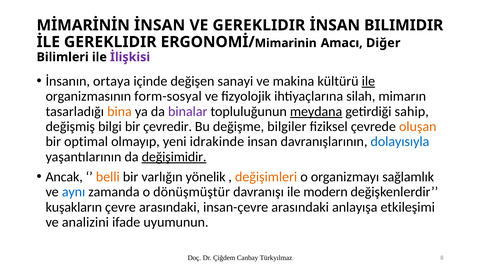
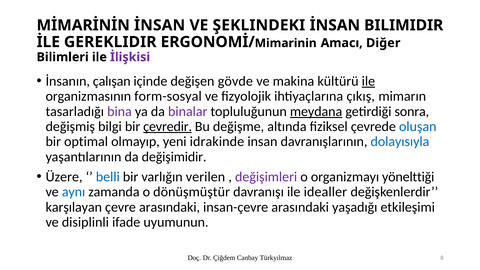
VE GEREKLIDIR: GEREKLIDIR -> ŞEKLINDEKI
ortaya: ortaya -> çalışan
sanayi: sanayi -> gövde
silah: silah -> çıkış
bina colour: orange -> purple
sahip: sahip -> sonra
çevredir underline: none -> present
bilgiler: bilgiler -> altında
oluşan colour: orange -> blue
değişimidir underline: present -> none
Ancak: Ancak -> Üzere
belli colour: orange -> blue
yönelik: yönelik -> verilen
değişimleri colour: orange -> purple
sağlamlık: sağlamlık -> yönelttiği
modern: modern -> idealler
kuşakların: kuşakların -> karşılayan
anlayışa: anlayışa -> yaşadığı
analizini: analizini -> disiplinli
